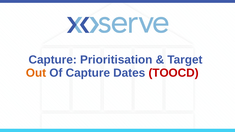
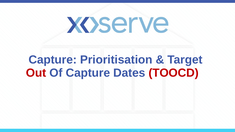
Out colour: orange -> red
